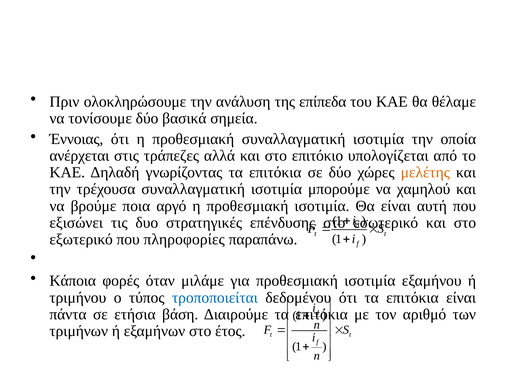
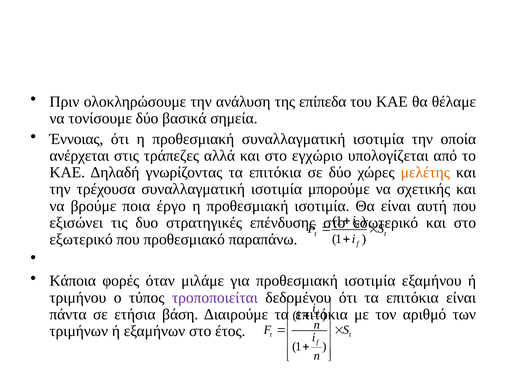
επιτόκιο: επιτόκιο -> εγχώριο
χαμηλού: χαμηλού -> σχετικής
αργό: αργό -> έργο
πληροφορίες: πληροφορίες -> προθεσμιακό
τροποποιείται colour: blue -> purple
